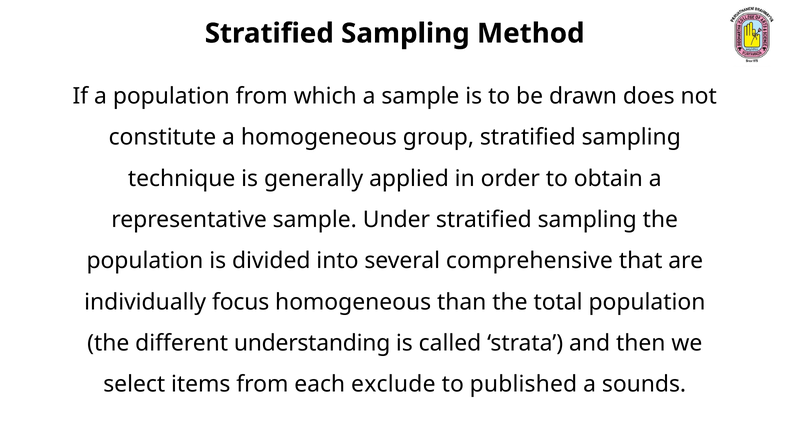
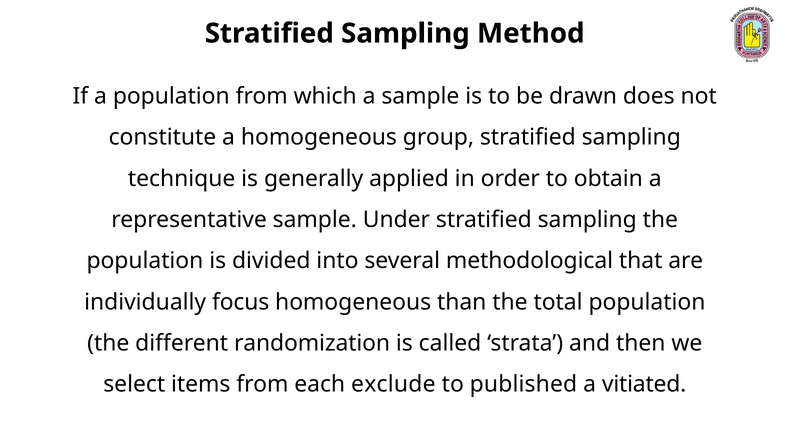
comprehensive: comprehensive -> methodological
understanding: understanding -> randomization
sounds: sounds -> vitiated
